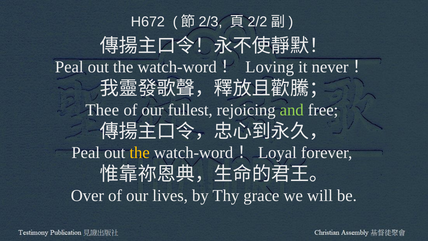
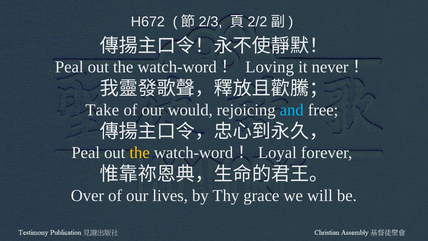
Thee: Thee -> Take
fullest: fullest -> would
and colour: light green -> light blue
